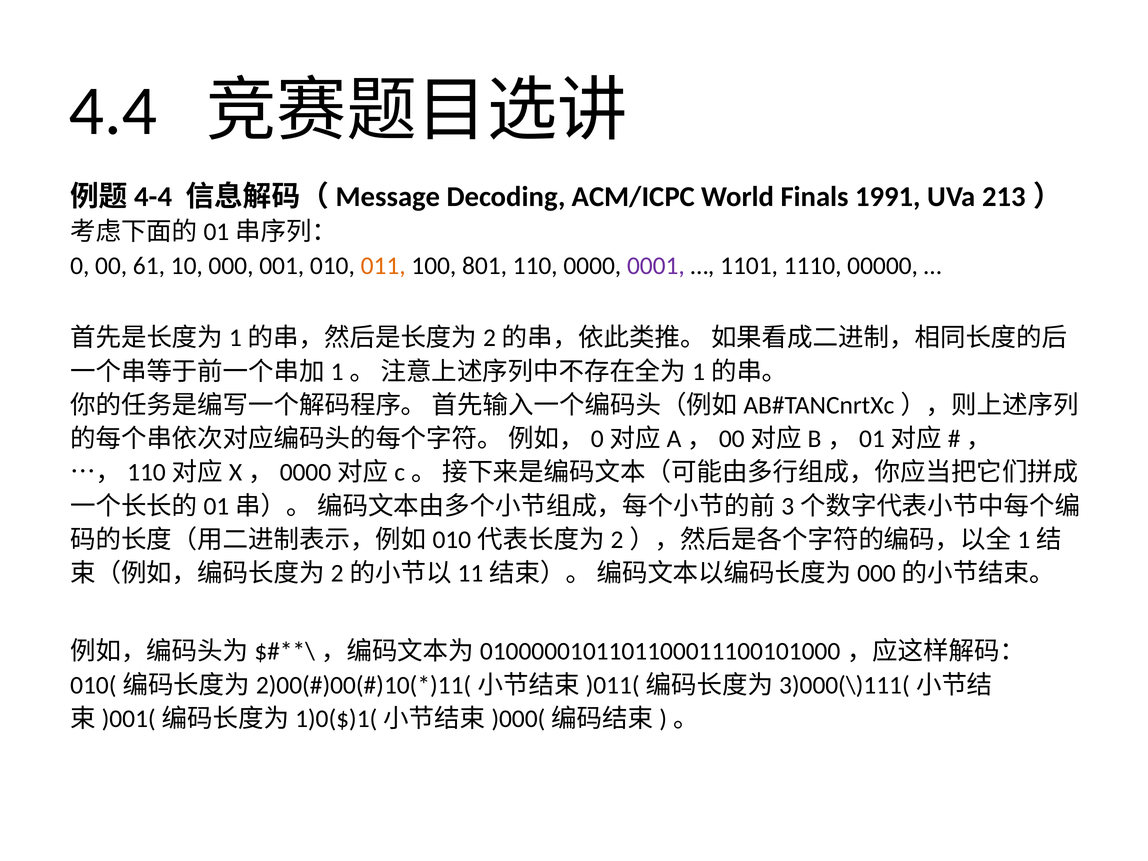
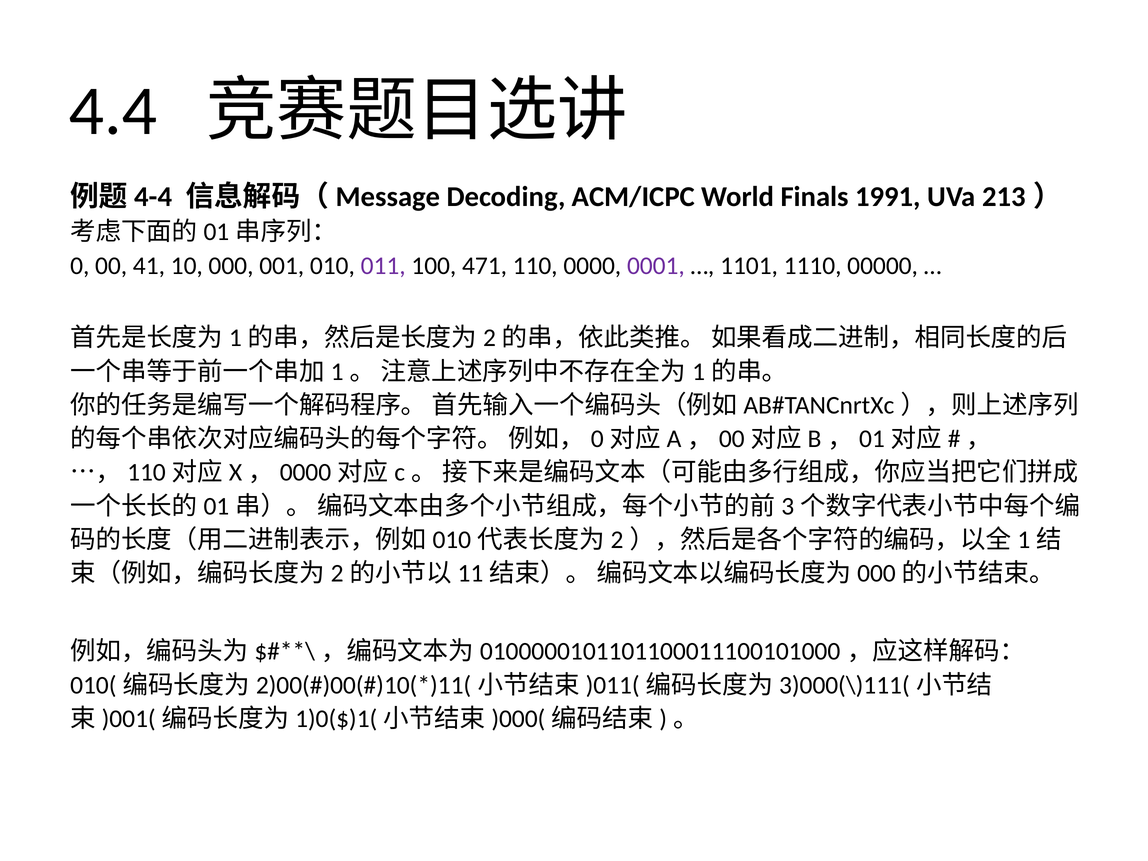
61: 61 -> 41
011 colour: orange -> purple
801: 801 -> 471
